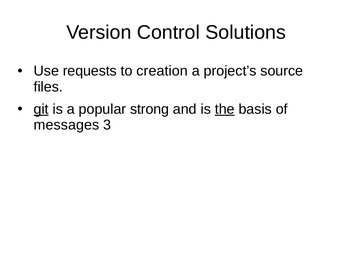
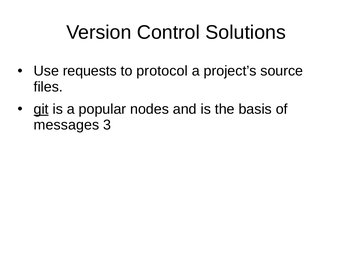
creation: creation -> protocol
strong: strong -> nodes
the underline: present -> none
